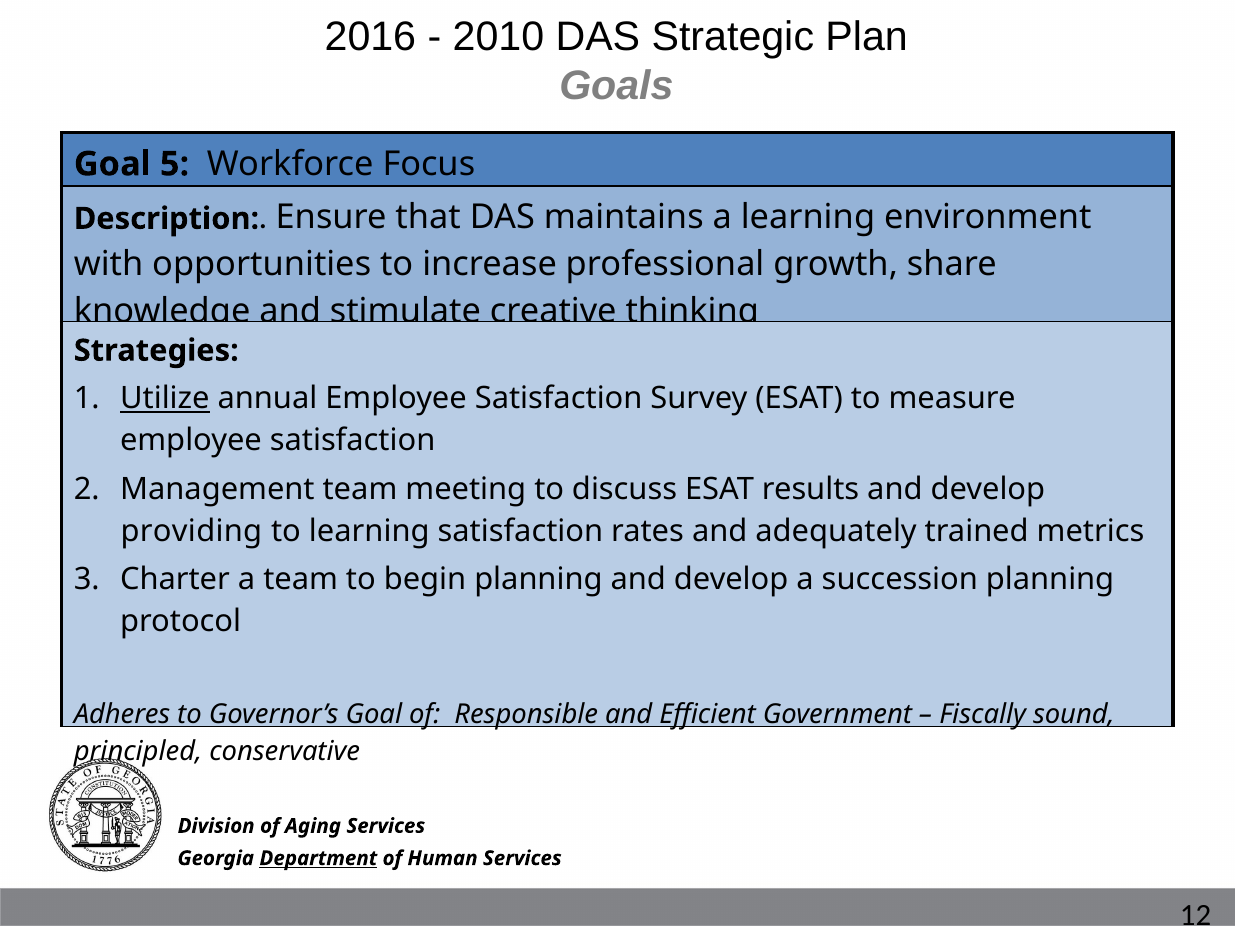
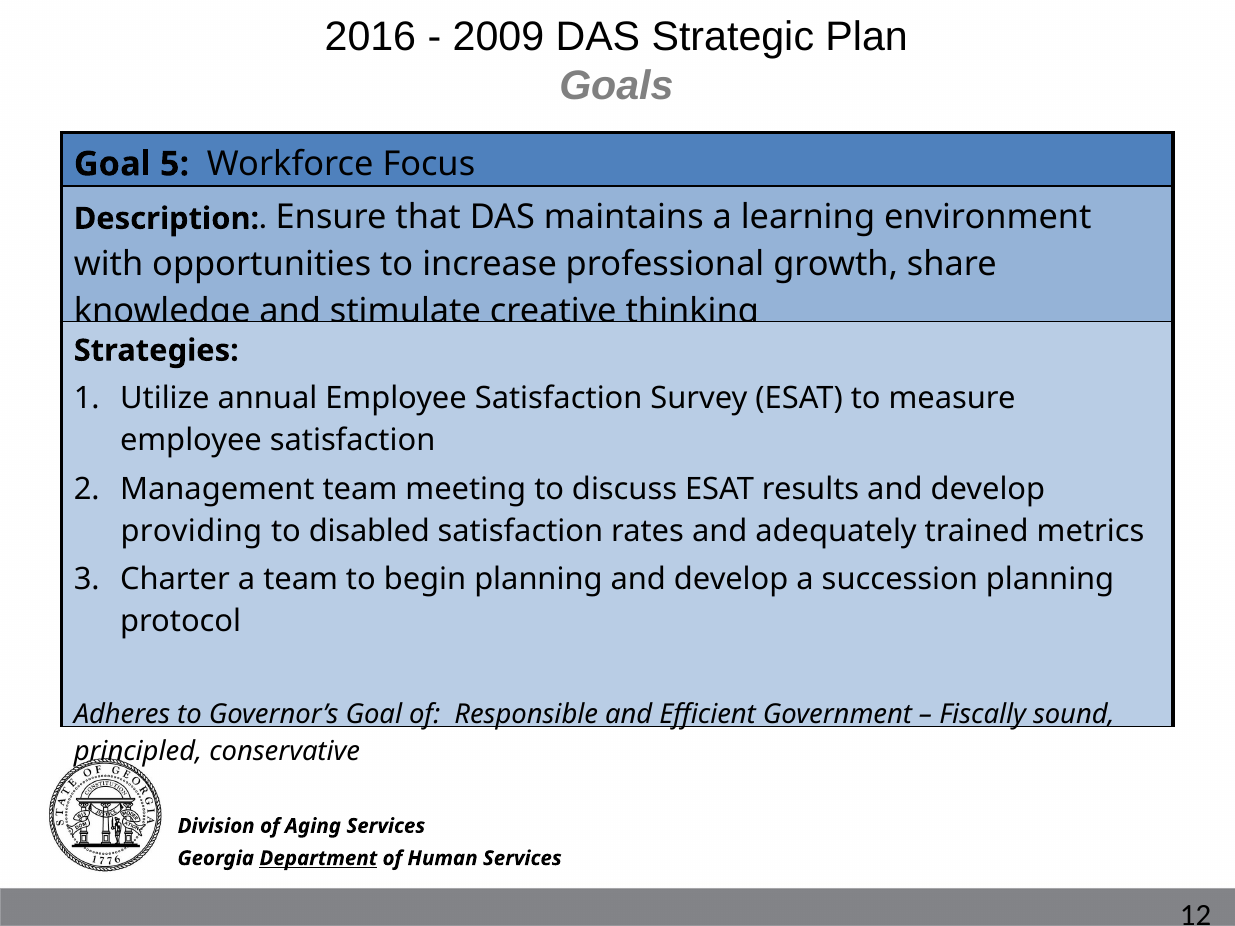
2010: 2010 -> 2009
Utilize underline: present -> none
to learning: learning -> disabled
